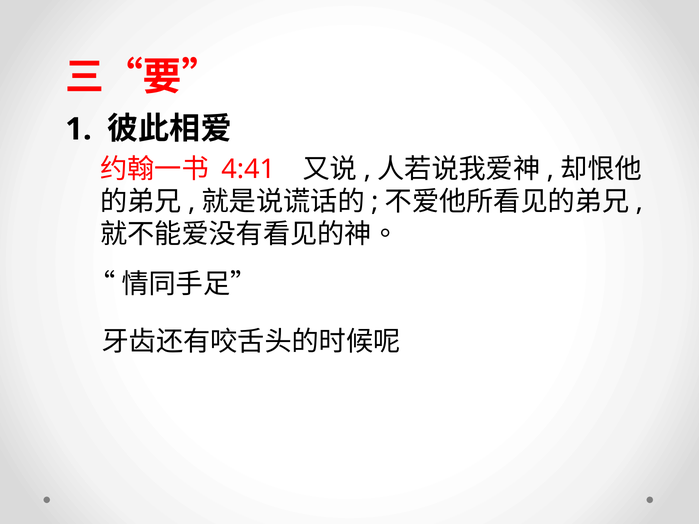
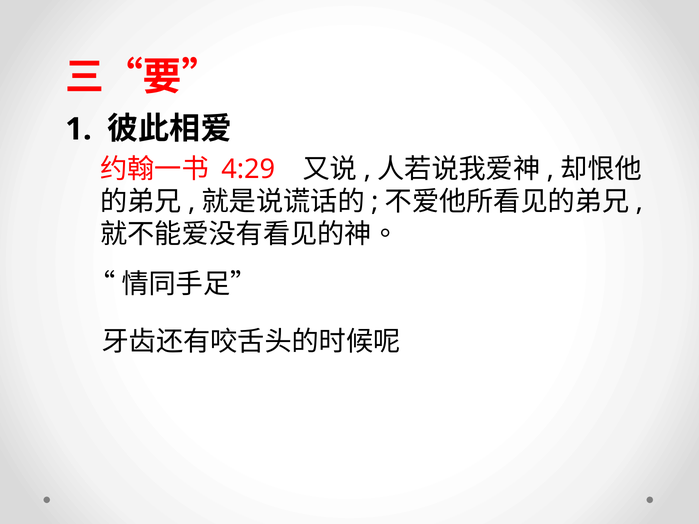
4:41: 4:41 -> 4:29
